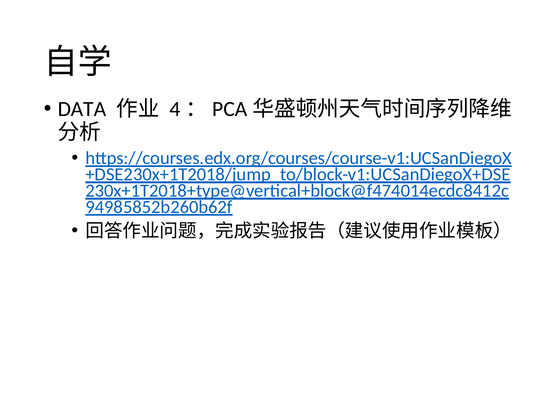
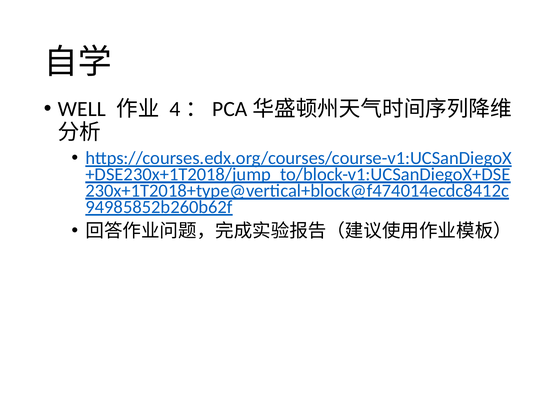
DATA: DATA -> WELL
